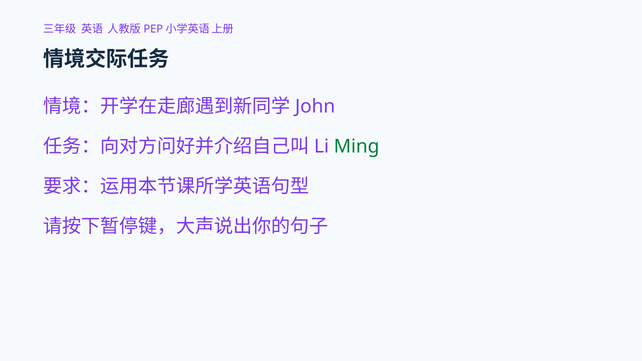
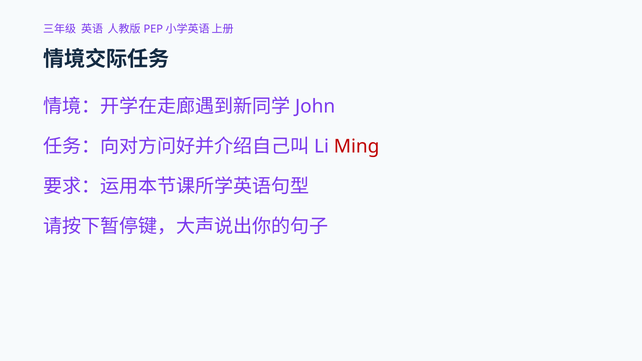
Ming colour: green -> red
